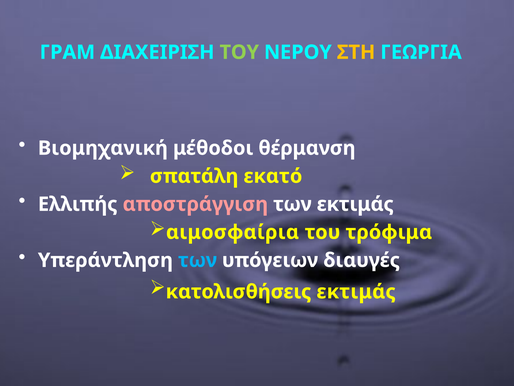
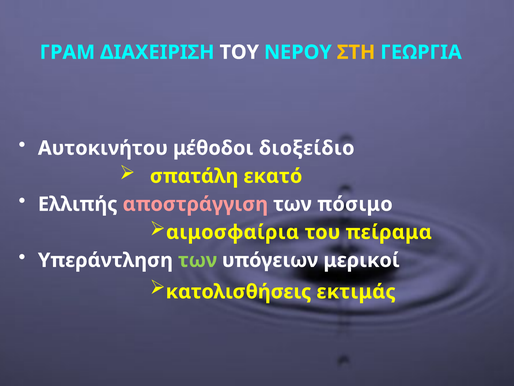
ΤΟΥ at (239, 52) colour: light green -> white
Βιομηχανική: Βιομηχανική -> Αυτοκινήτου
θέρμανση: θέρμανση -> διοξείδιο
των εκτιμάς: εκτιμάς -> πόσιμο
τρόφιμα: τρόφιμα -> πείραμα
των at (198, 260) colour: light blue -> light green
διαυγές: διαυγές -> μερικοί
